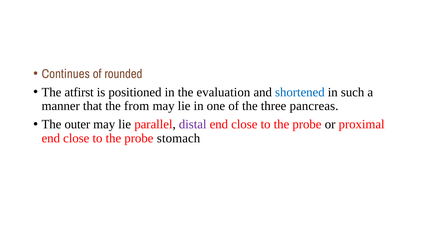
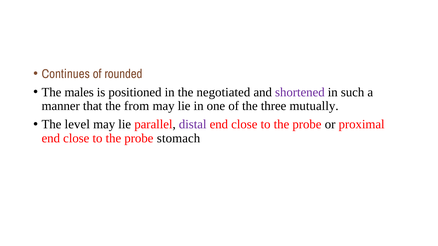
atfirst: atfirst -> males
evaluation: evaluation -> negotiated
shortened colour: blue -> purple
pancreas: pancreas -> mutually
outer: outer -> level
